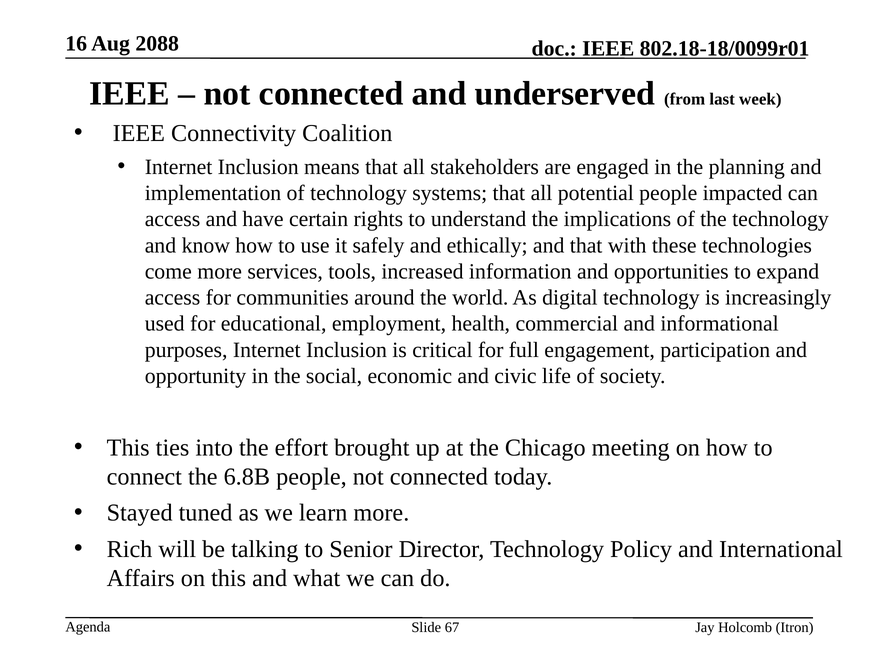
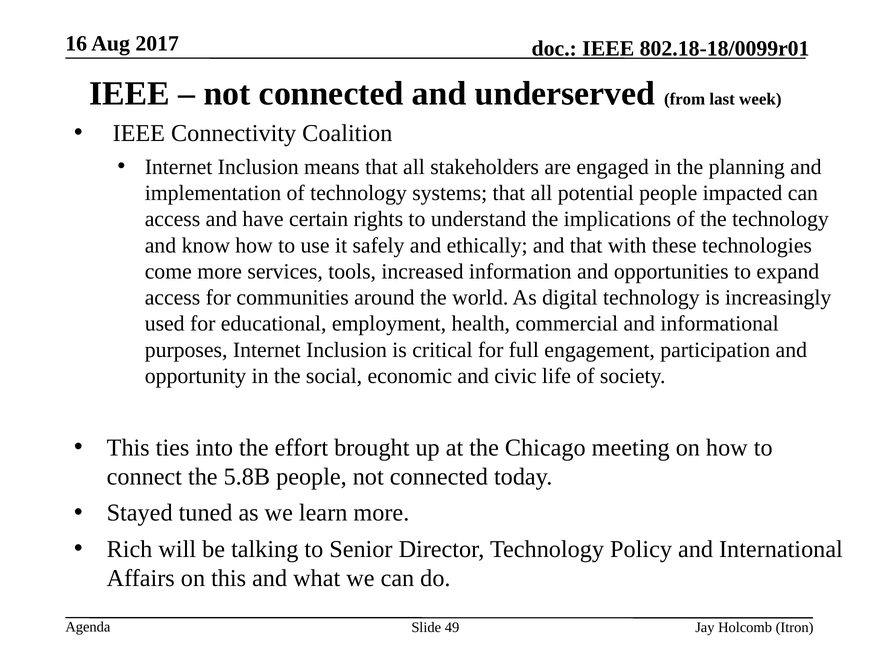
2088: 2088 -> 2017
6.8B: 6.8B -> 5.8B
67: 67 -> 49
